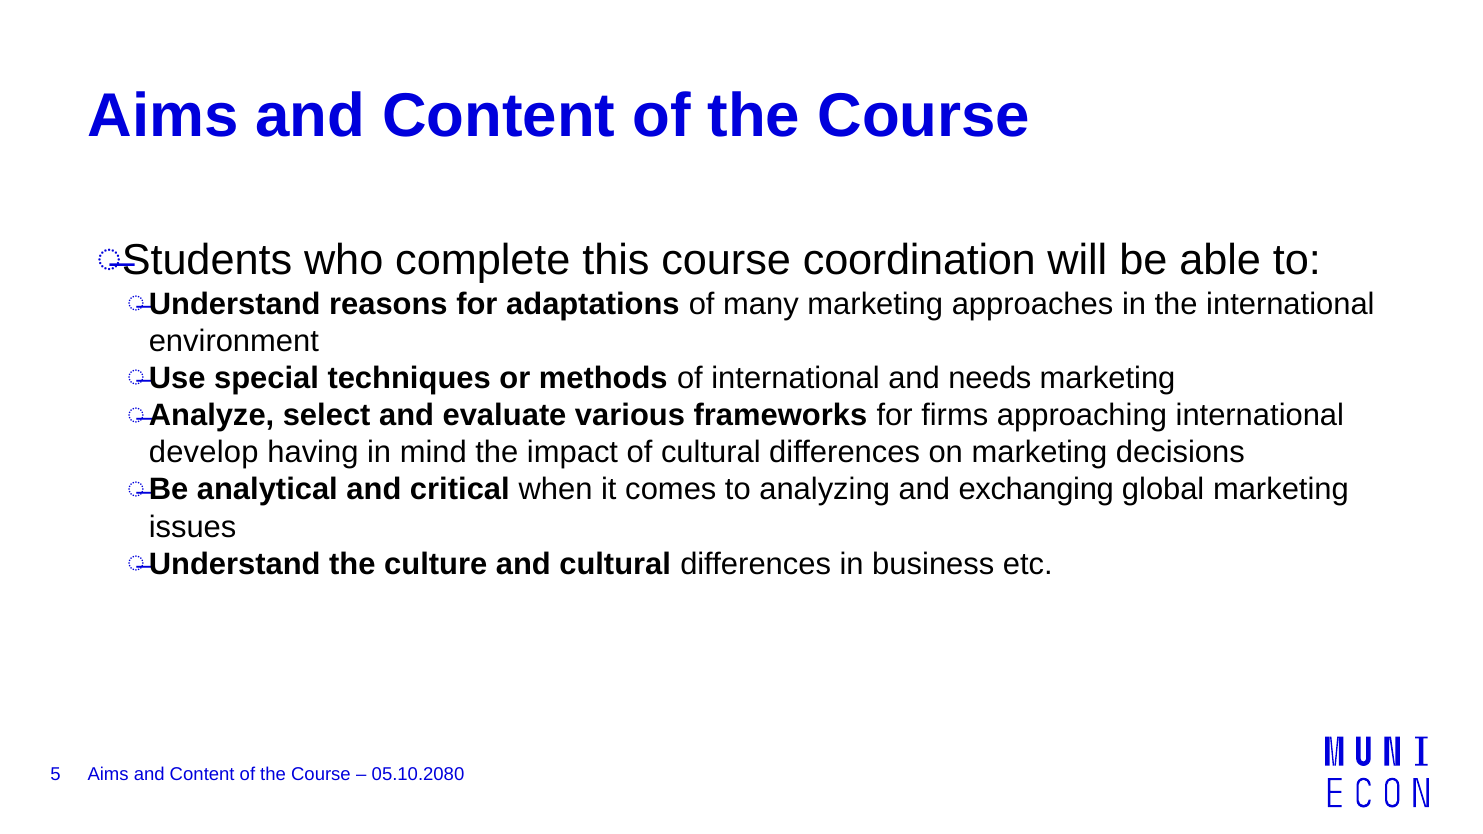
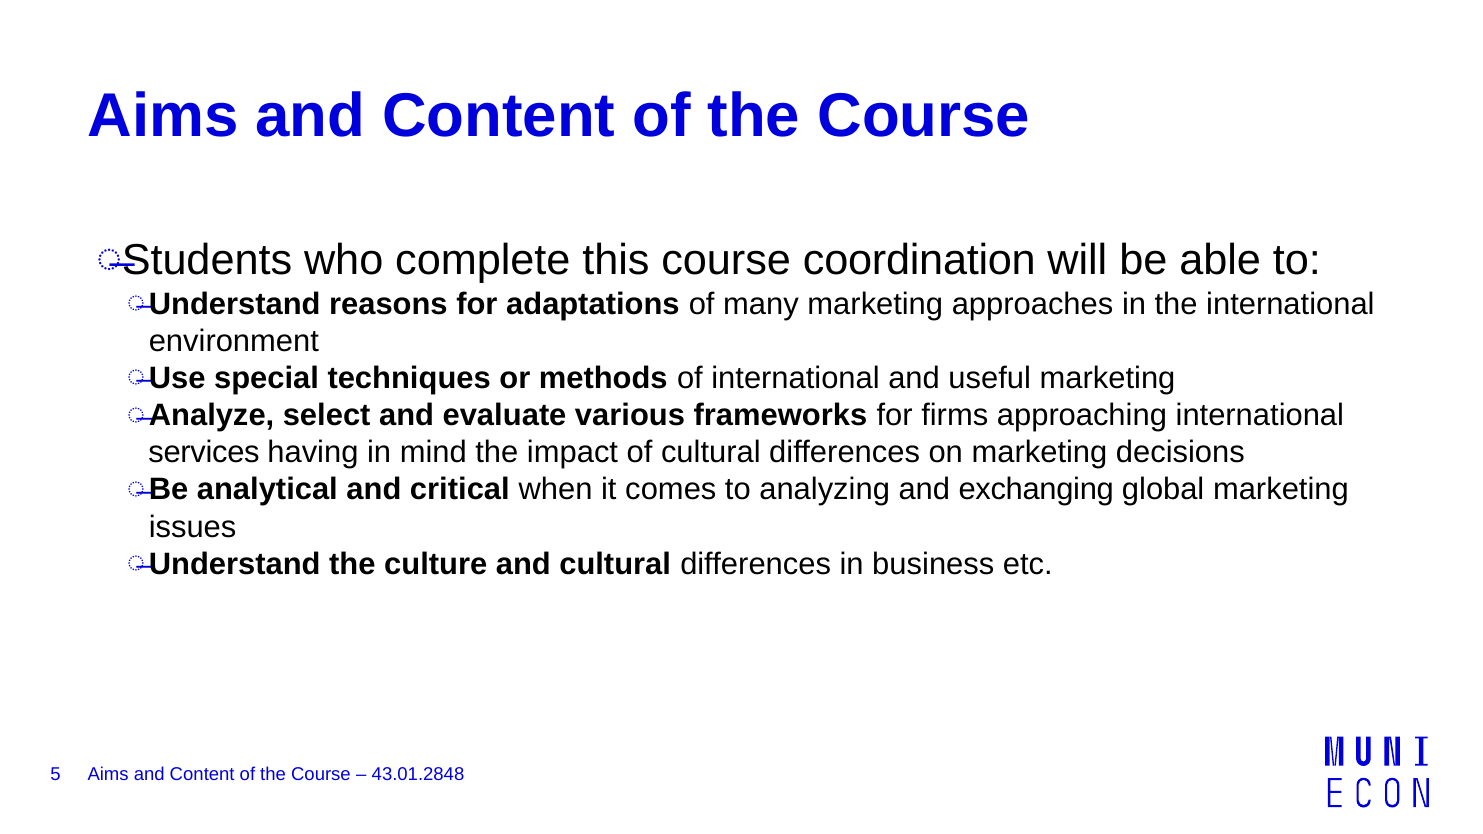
needs: needs -> useful
develop: develop -> services
05.10.2080: 05.10.2080 -> 43.01.2848
